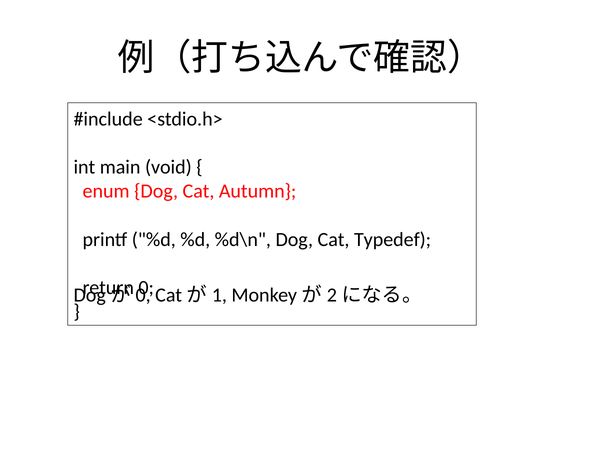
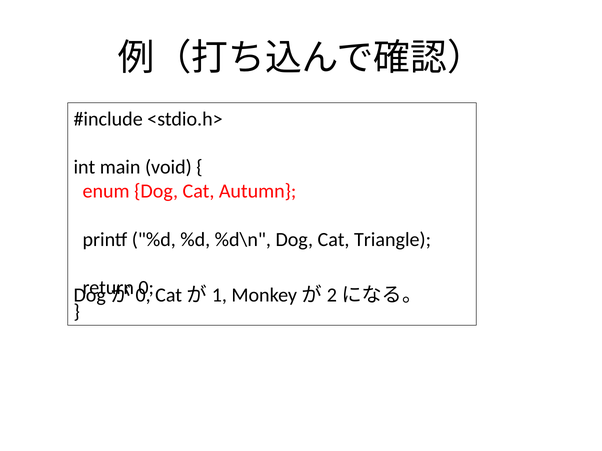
Typedef: Typedef -> Triangle
